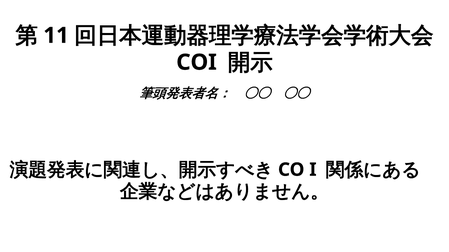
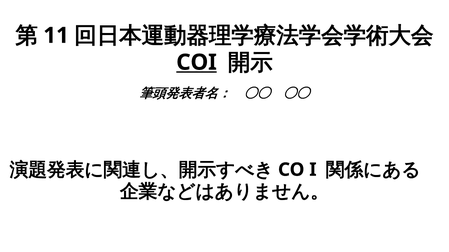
COI underline: none -> present
